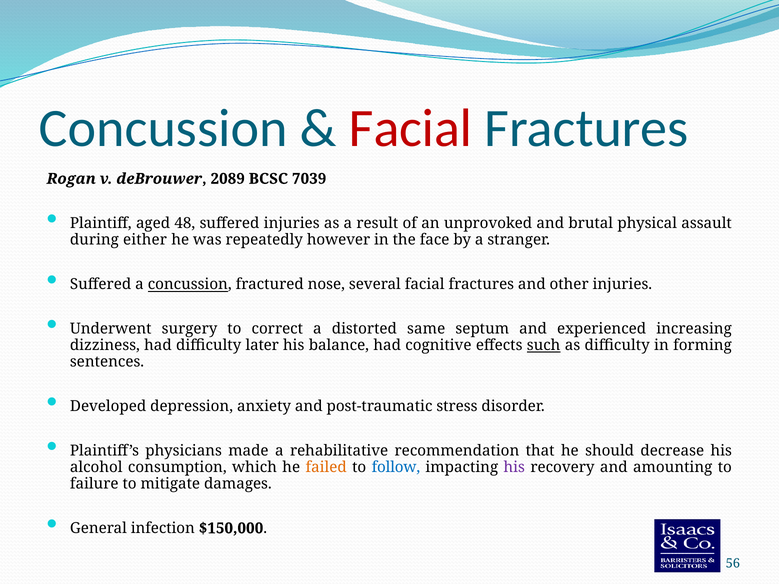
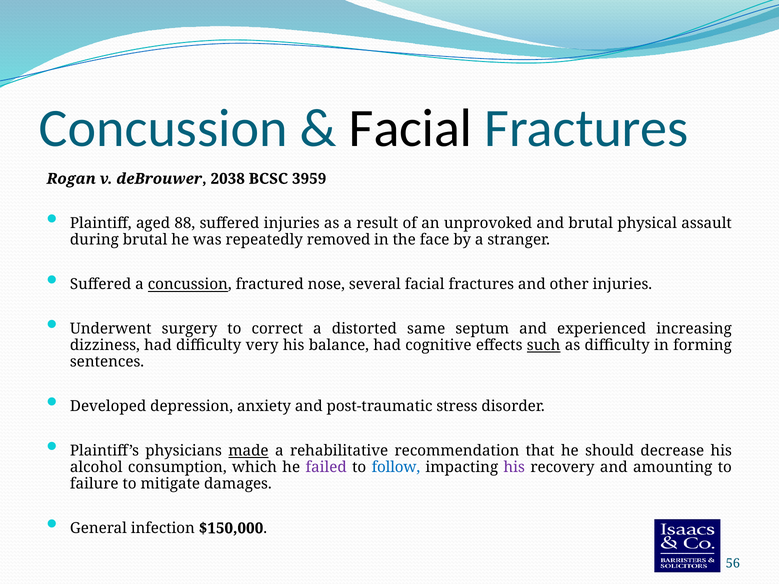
Facial at (411, 129) colour: red -> black
2089: 2089 -> 2038
7039: 7039 -> 3959
48: 48 -> 88
during either: either -> brutal
however: however -> removed
later: later -> very
made underline: none -> present
failed colour: orange -> purple
